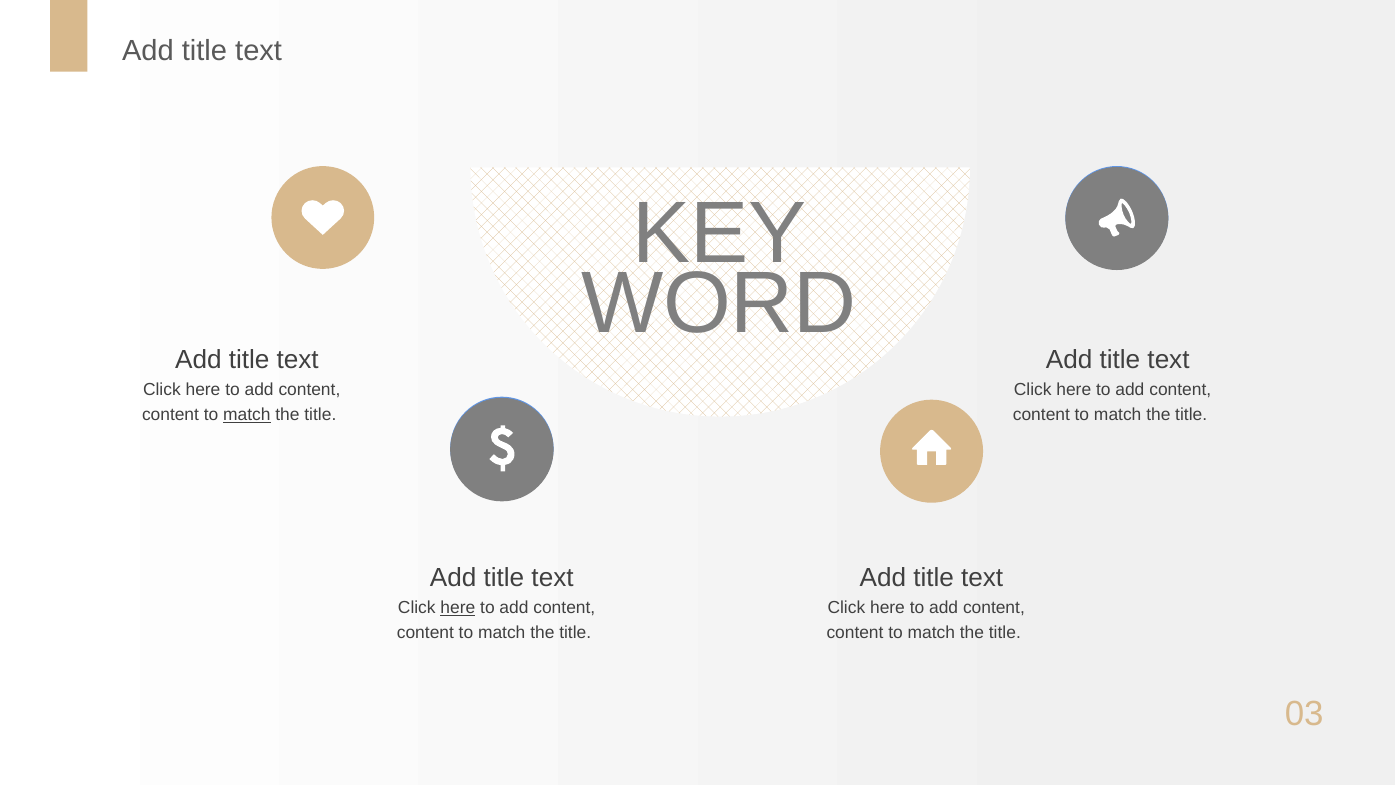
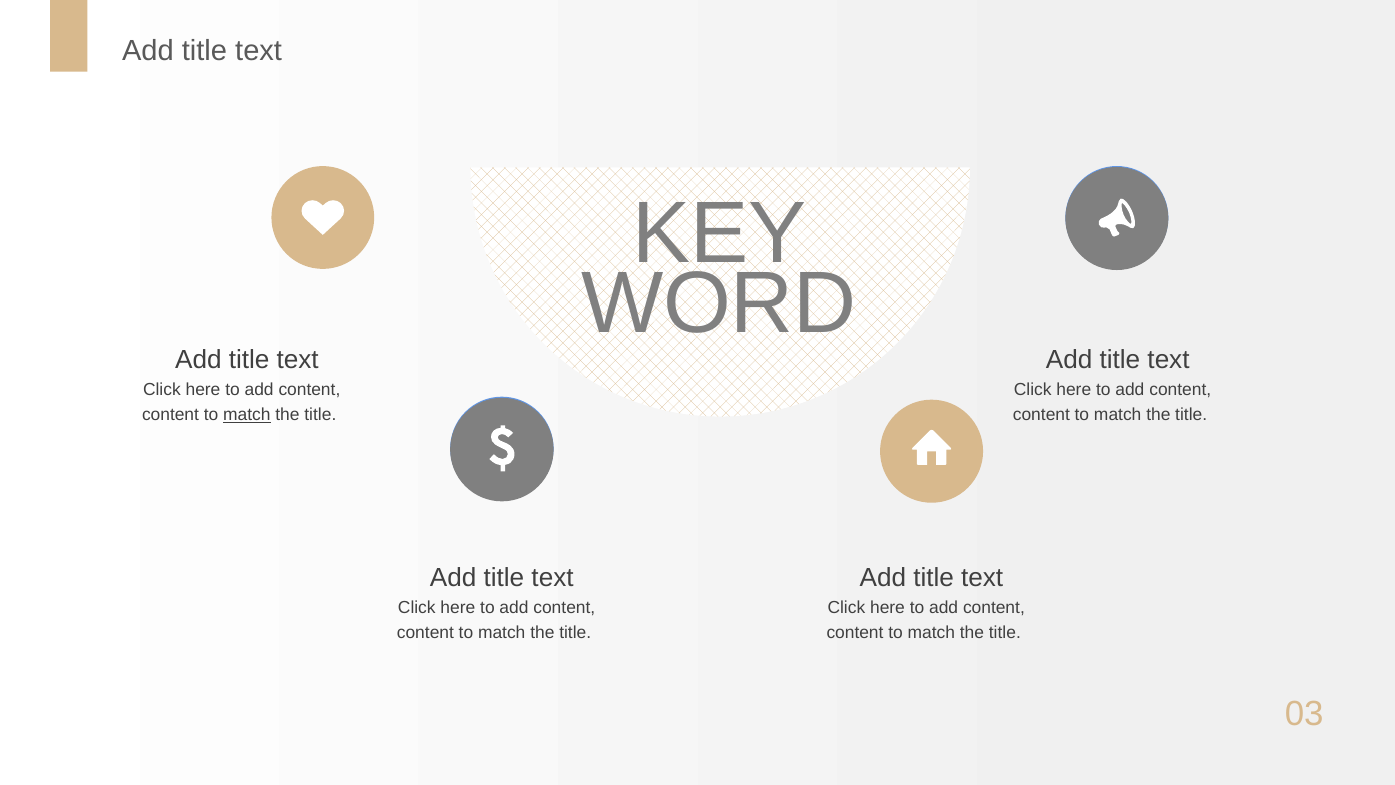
here at (458, 608) underline: present -> none
